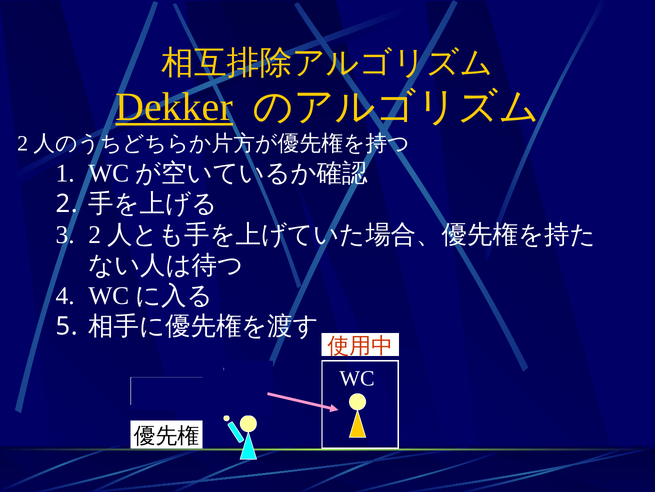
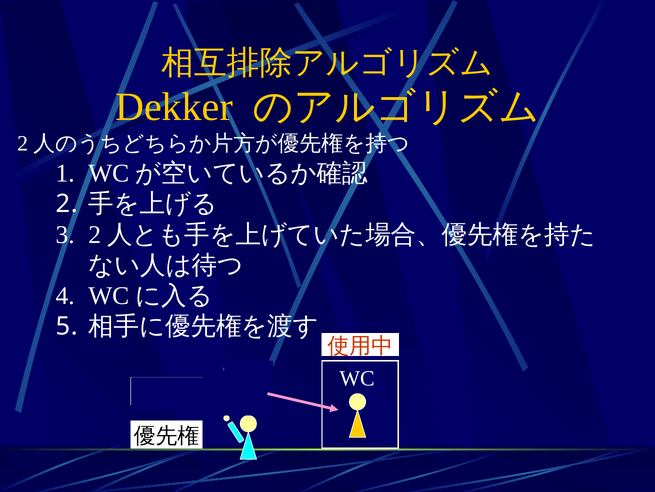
Dekker underline: present -> none
